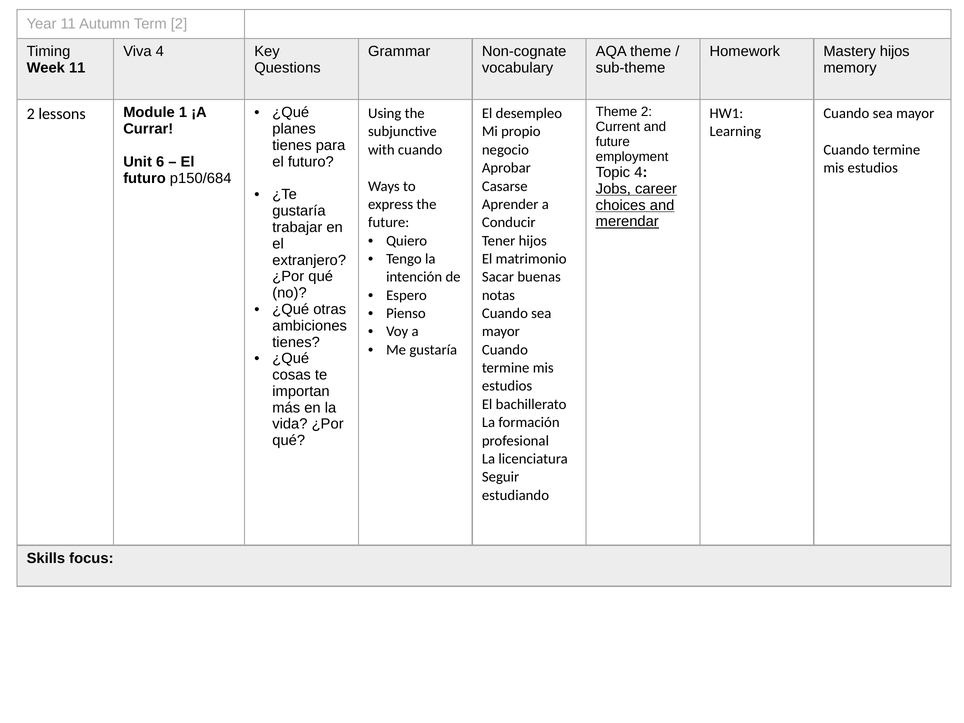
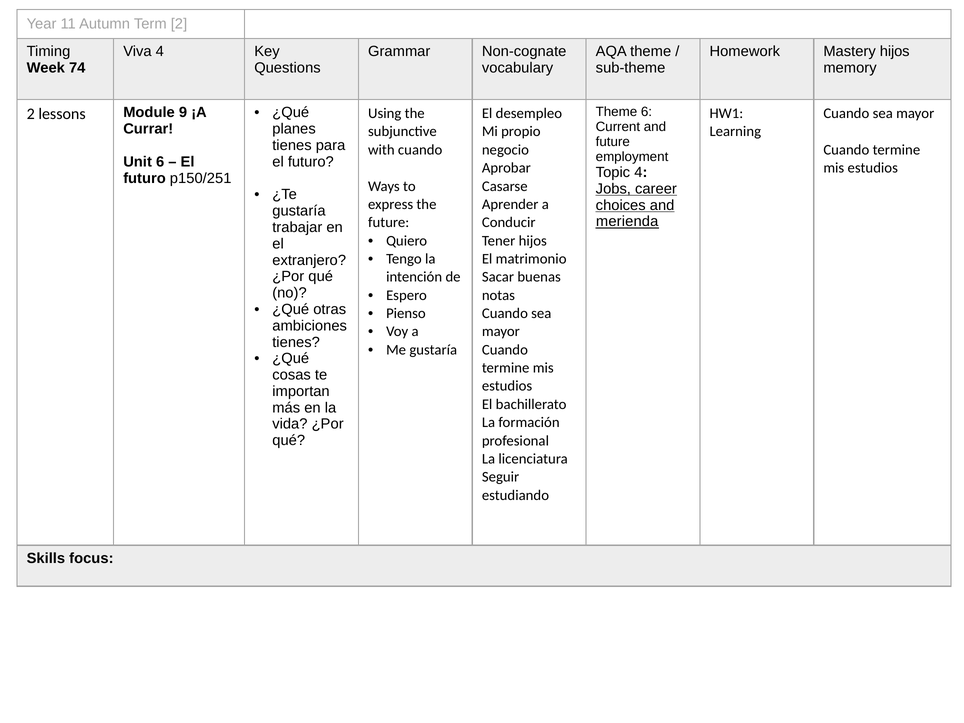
Week 11: 11 -> 74
Theme 2: 2 -> 6
1: 1 -> 9
p150/684: p150/684 -> p150/251
merendar: merendar -> merienda
